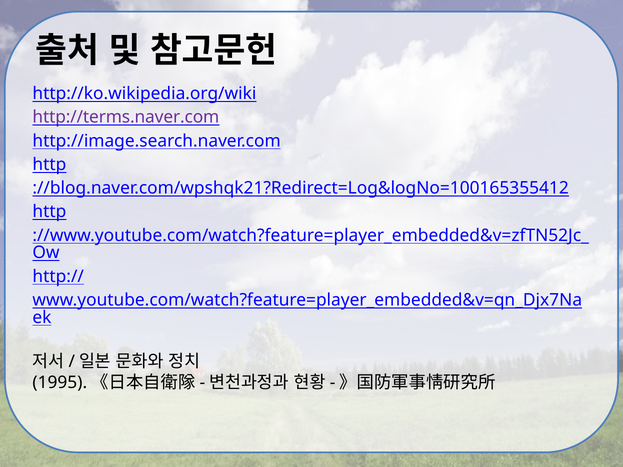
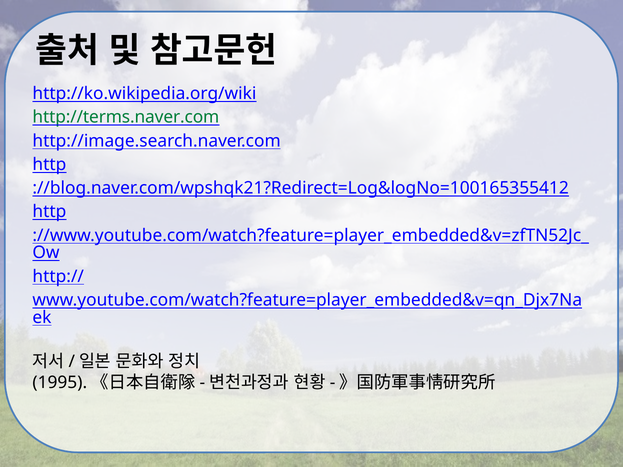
http://terms.naver.com colour: purple -> green
